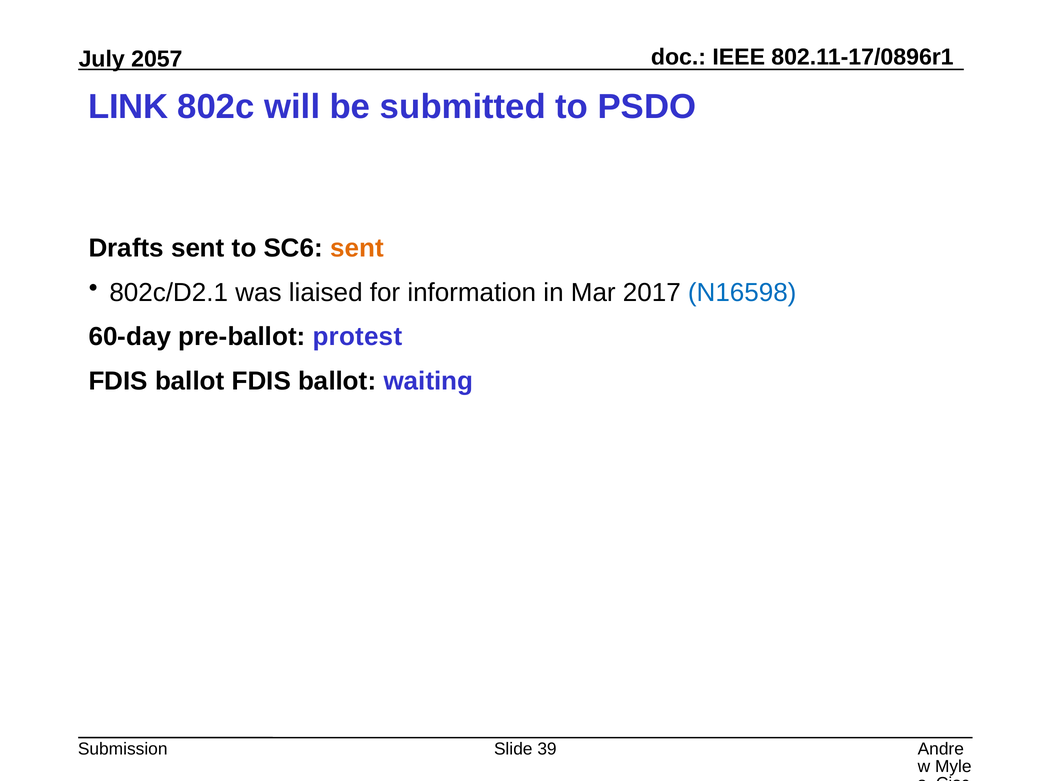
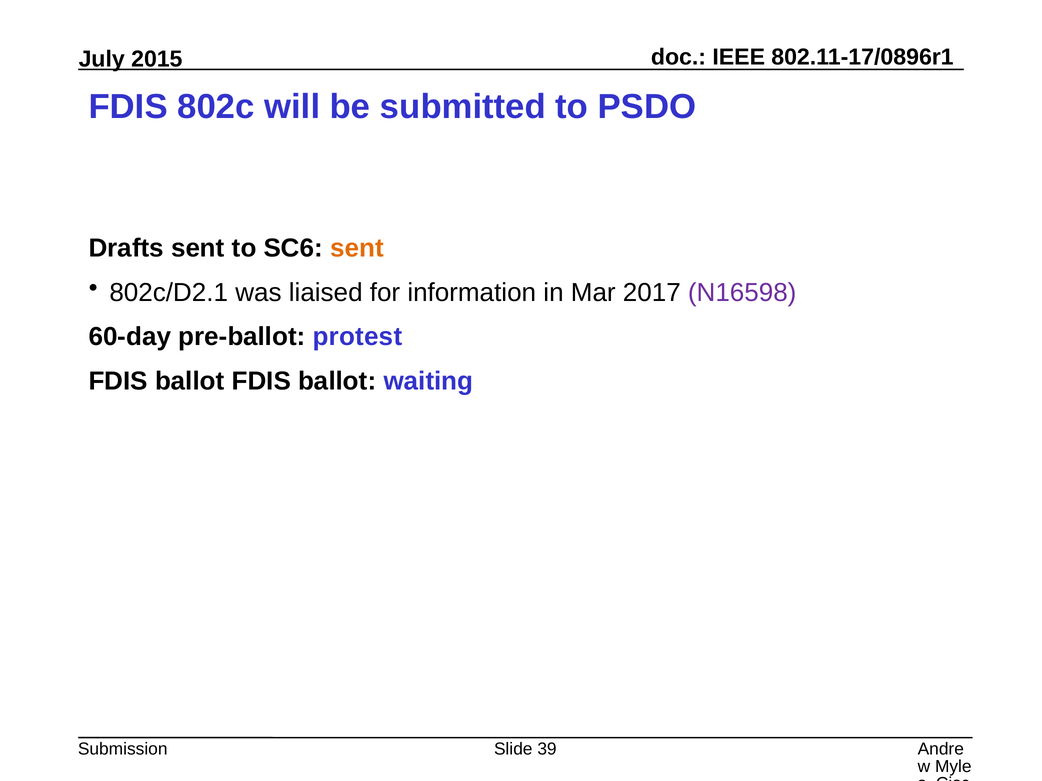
2057: 2057 -> 2015
LINK at (128, 107): LINK -> FDIS
N16598 colour: blue -> purple
